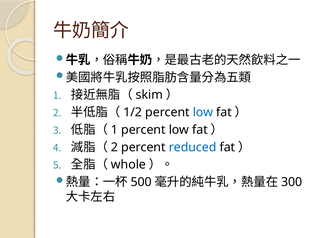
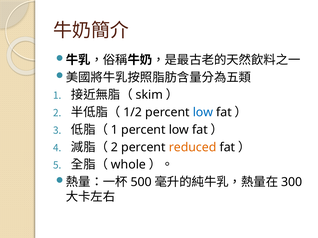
reduced colour: blue -> orange
